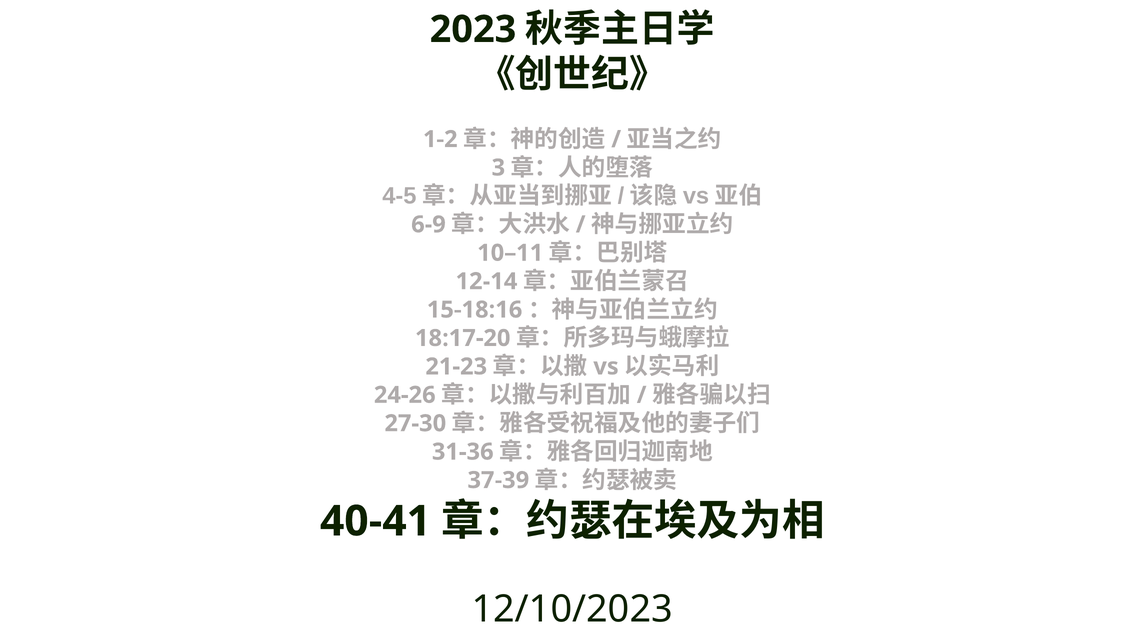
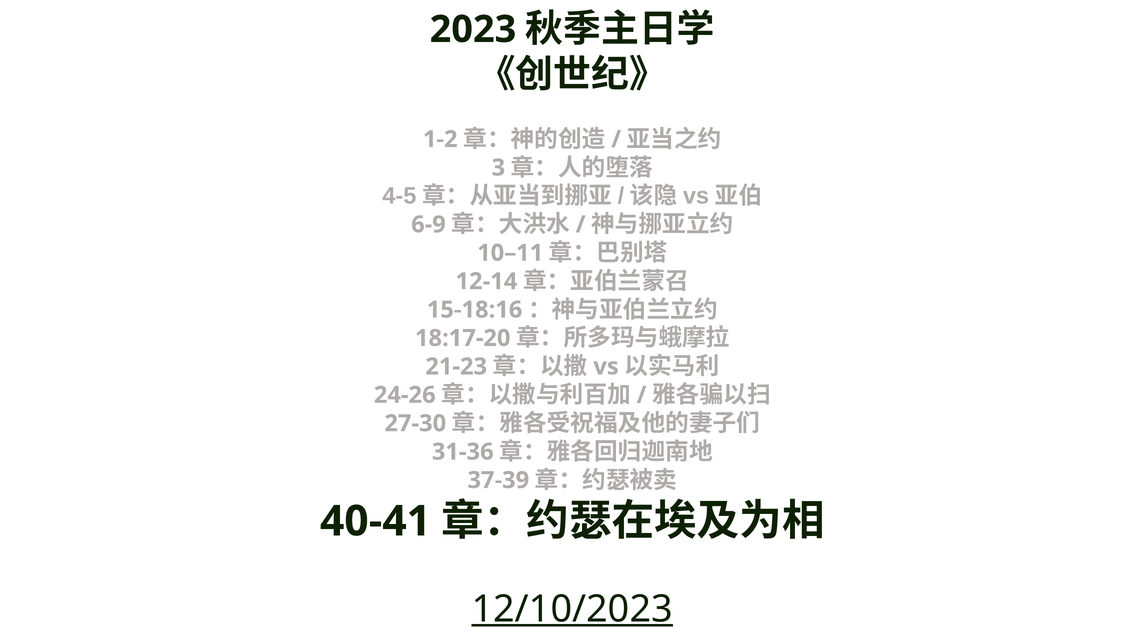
12/10/2023 underline: none -> present
